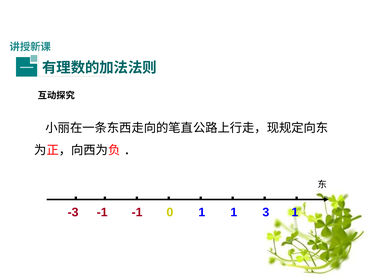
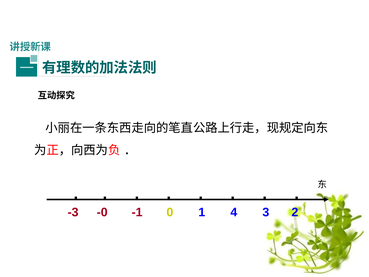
-1 at (102, 212): -1 -> -0
1 1: 1 -> 4
3 1: 1 -> 2
